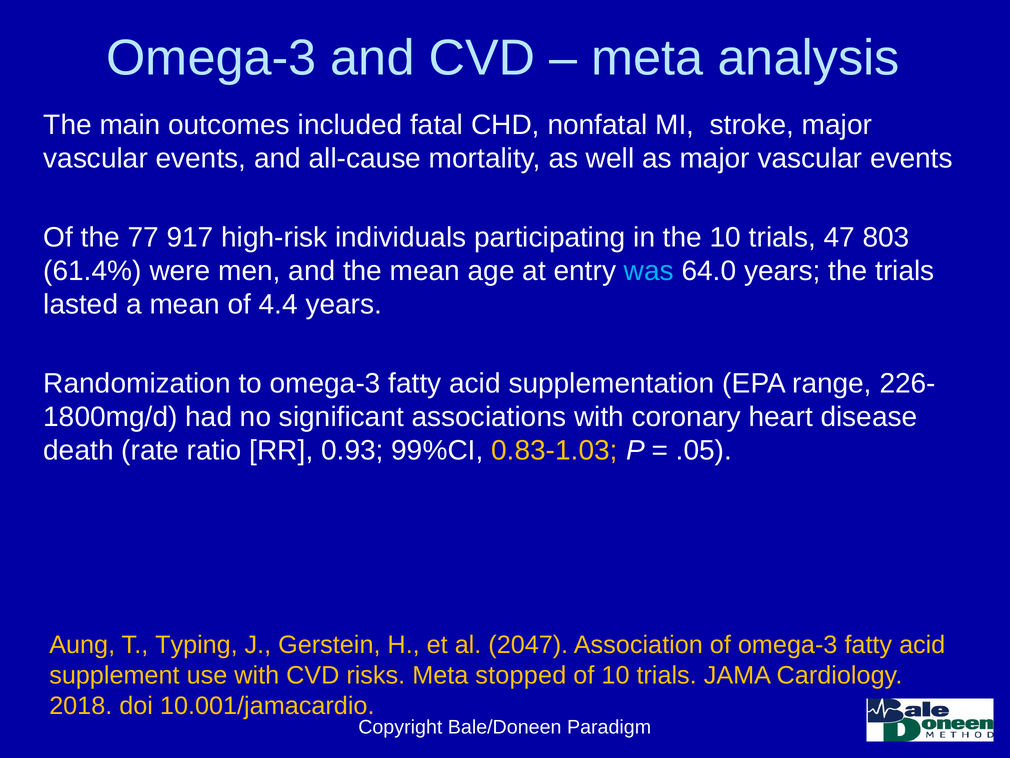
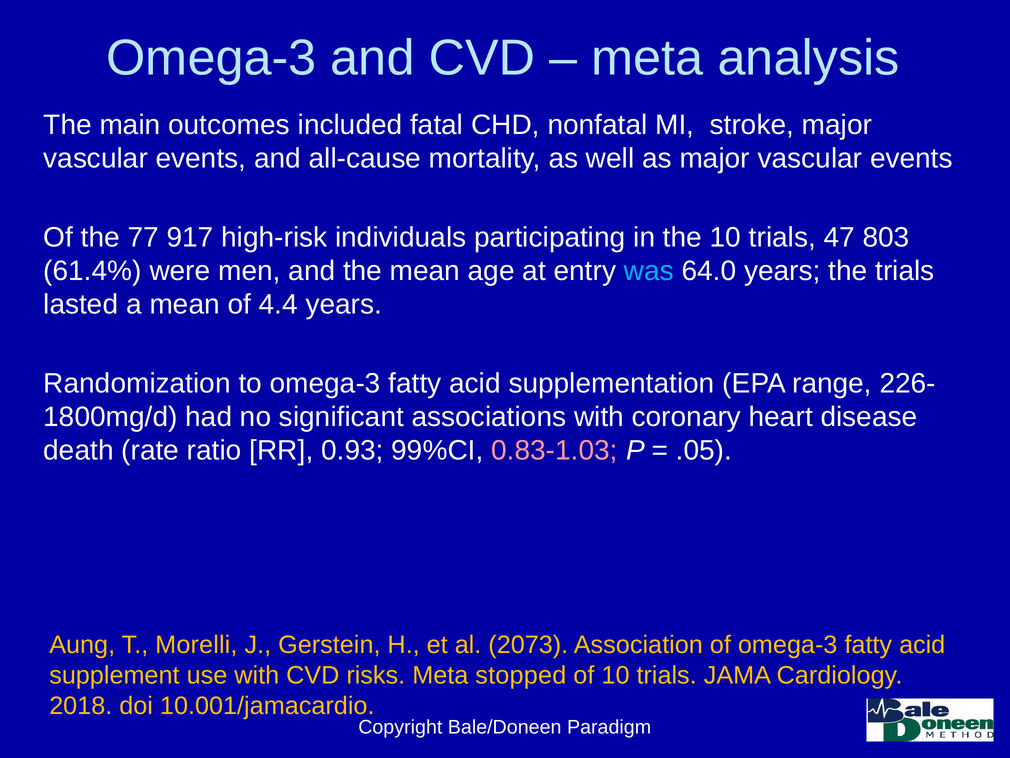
0.83-1.03 colour: yellow -> pink
Typing: Typing -> Morelli
2047: 2047 -> 2073
